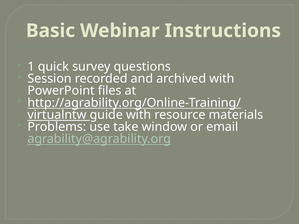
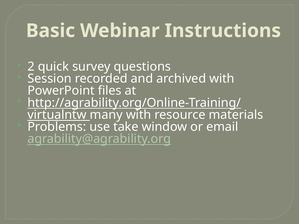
1: 1 -> 2
guide: guide -> many
